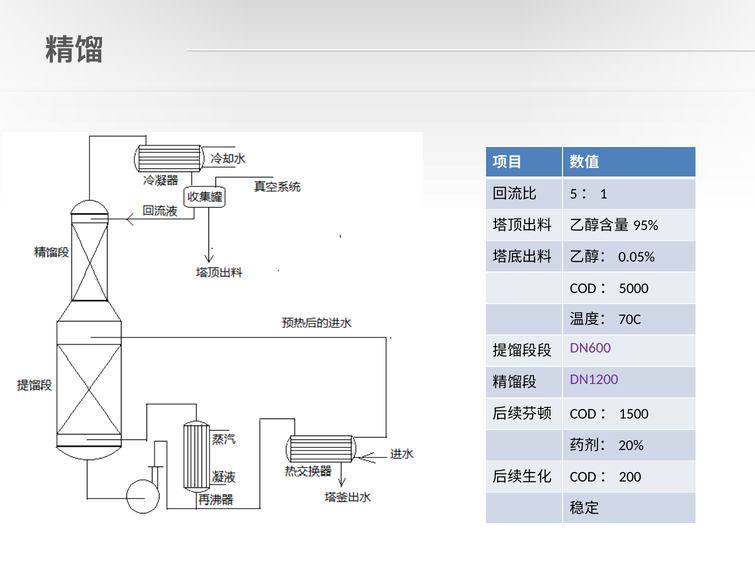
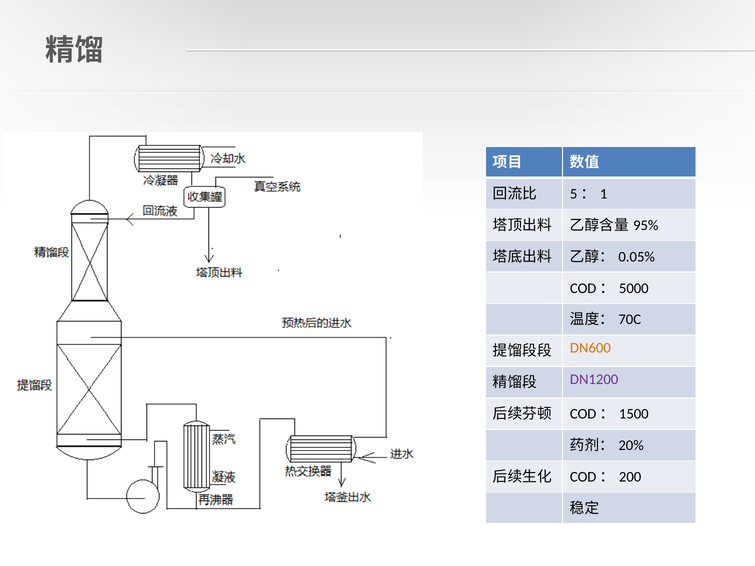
DN600 colour: purple -> orange
